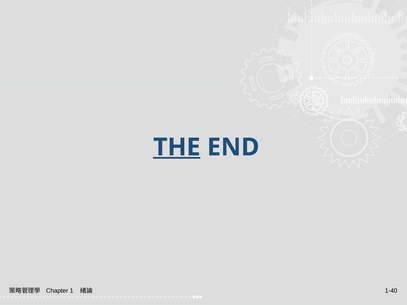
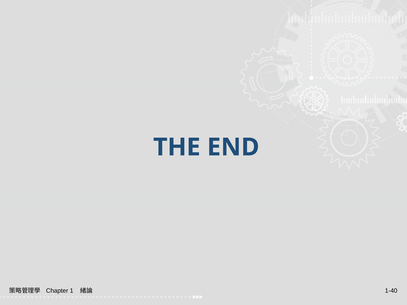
THE underline: present -> none
